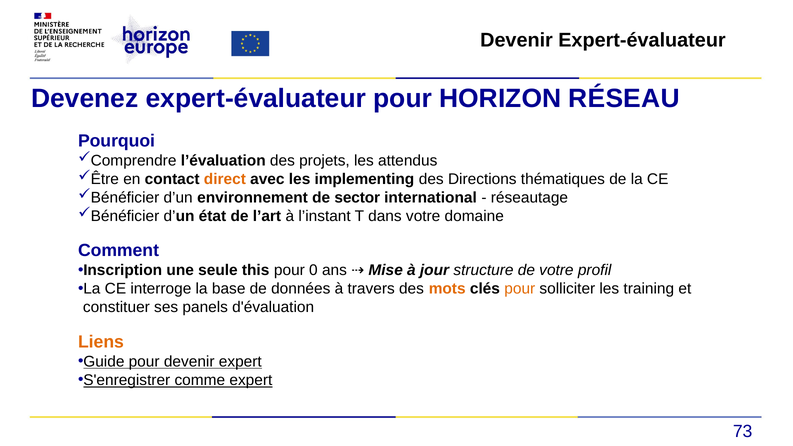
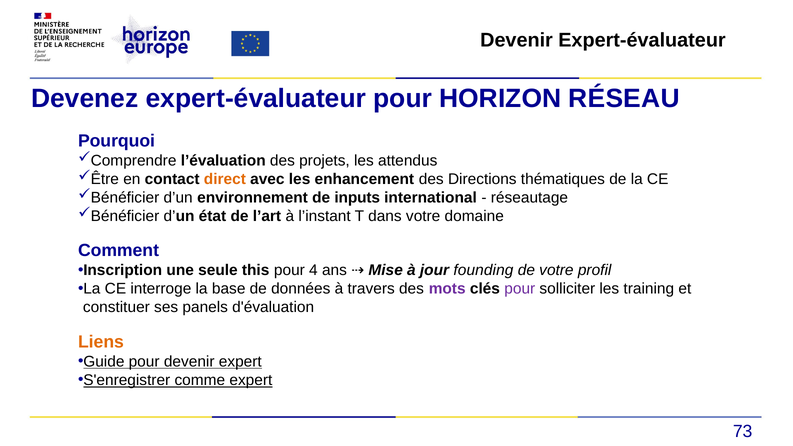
implementing: implementing -> enhancement
sector: sector -> inputs
0: 0 -> 4
structure: structure -> founding
mots colour: orange -> purple
pour at (520, 289) colour: orange -> purple
